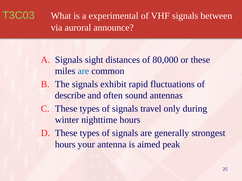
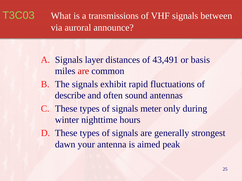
experimental: experimental -> transmissions
sight: sight -> layer
80,000: 80,000 -> 43,491
or these: these -> basis
are at (83, 71) colour: blue -> red
travel: travel -> meter
hours at (65, 145): hours -> dawn
